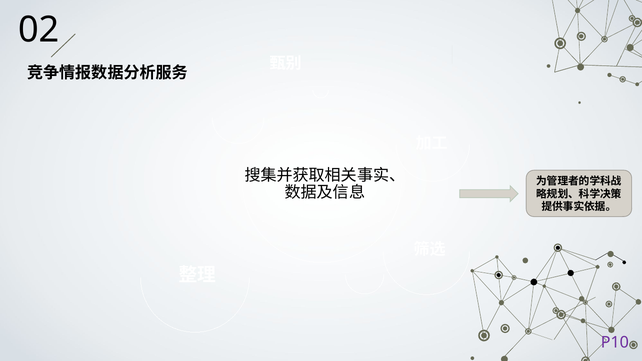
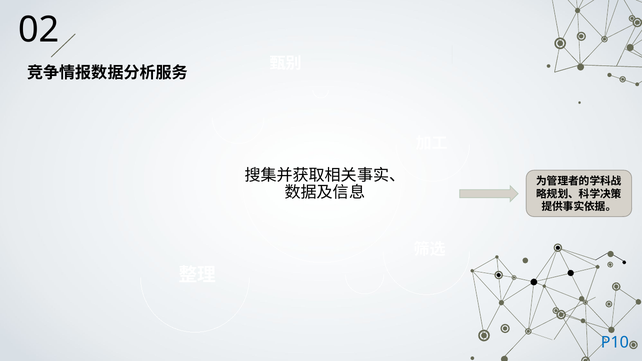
P10 colour: purple -> blue
